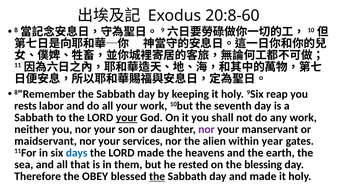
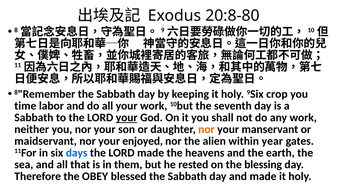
20:8-60: 20:8-60 -> 20:8-80
reap: reap -> crop
rests: rests -> time
nor at (206, 129) colour: purple -> orange
services: services -> enjoyed
the at (157, 176) underline: present -> none
